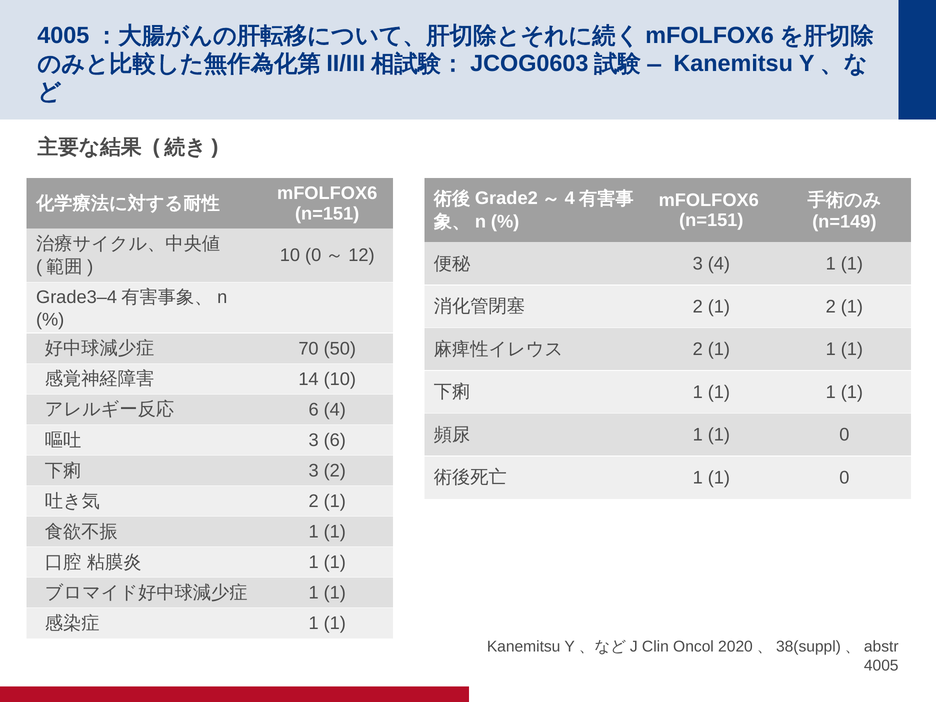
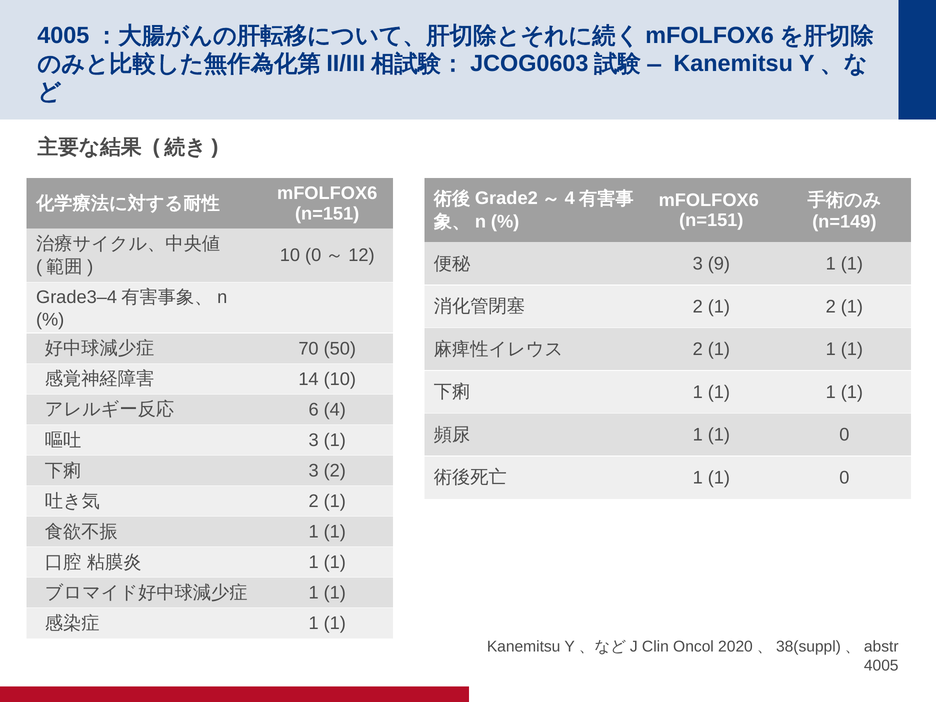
3 4: 4 -> 9
3 6: 6 -> 1
